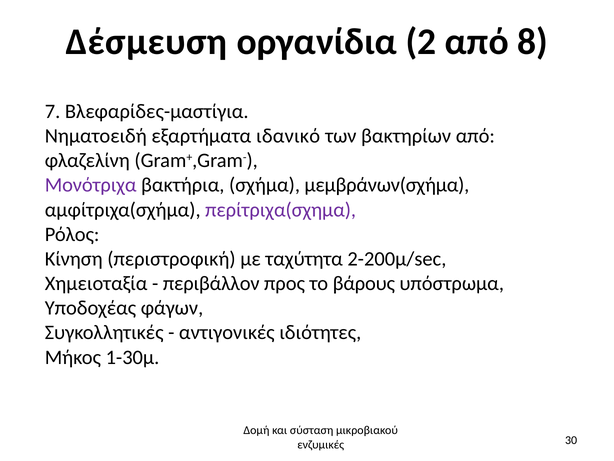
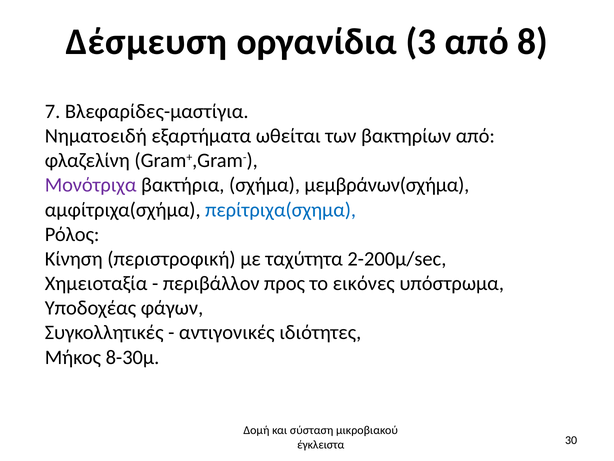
2: 2 -> 3
ιδανικό: ιδανικό -> ωθείται
περίτριχα(σχημα colour: purple -> blue
βάρους: βάρους -> εικόνες
1-30μ: 1-30μ -> 8-30μ
ενζυμικές: ενζυμικές -> έγκλειστα
